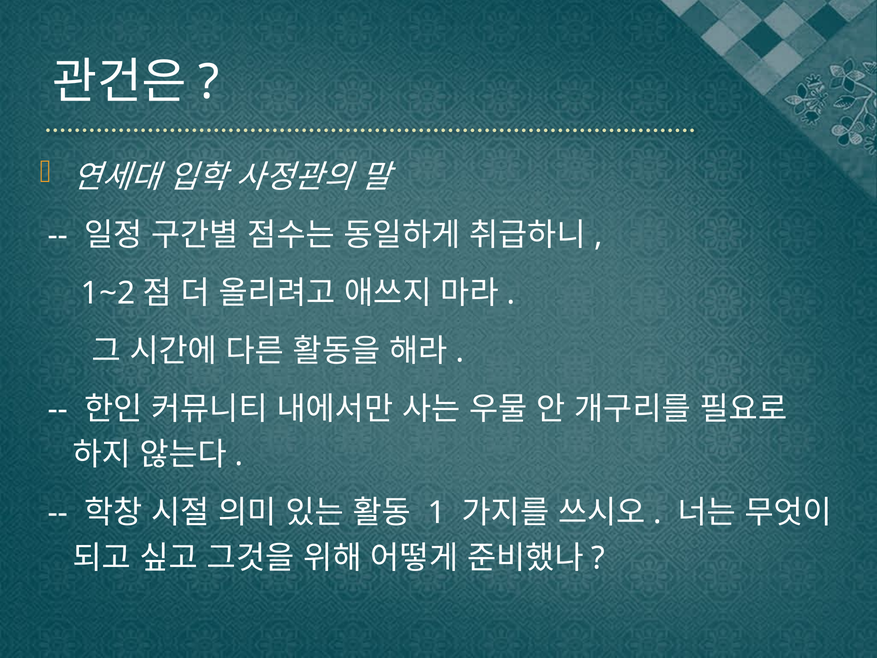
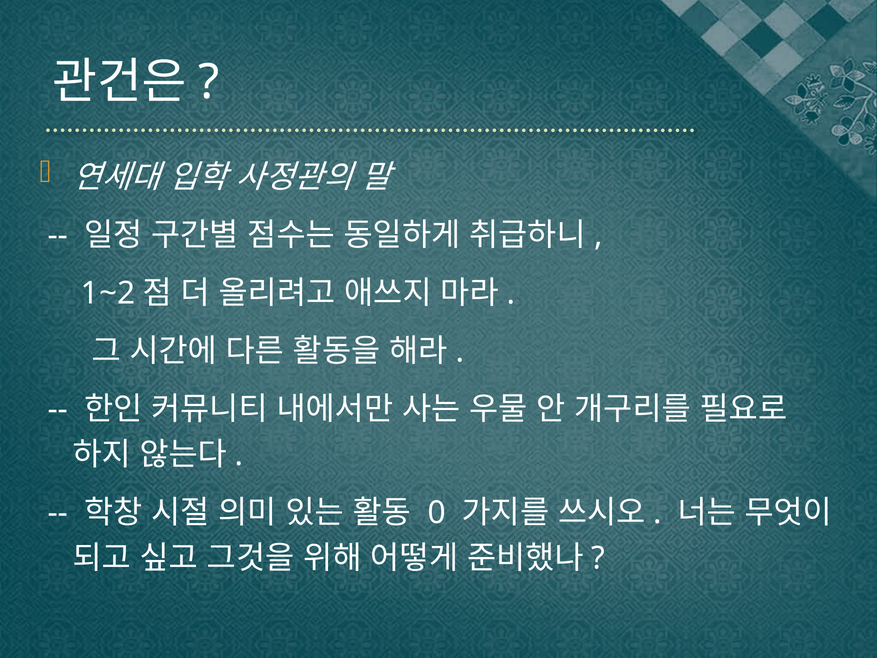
1: 1 -> 0
